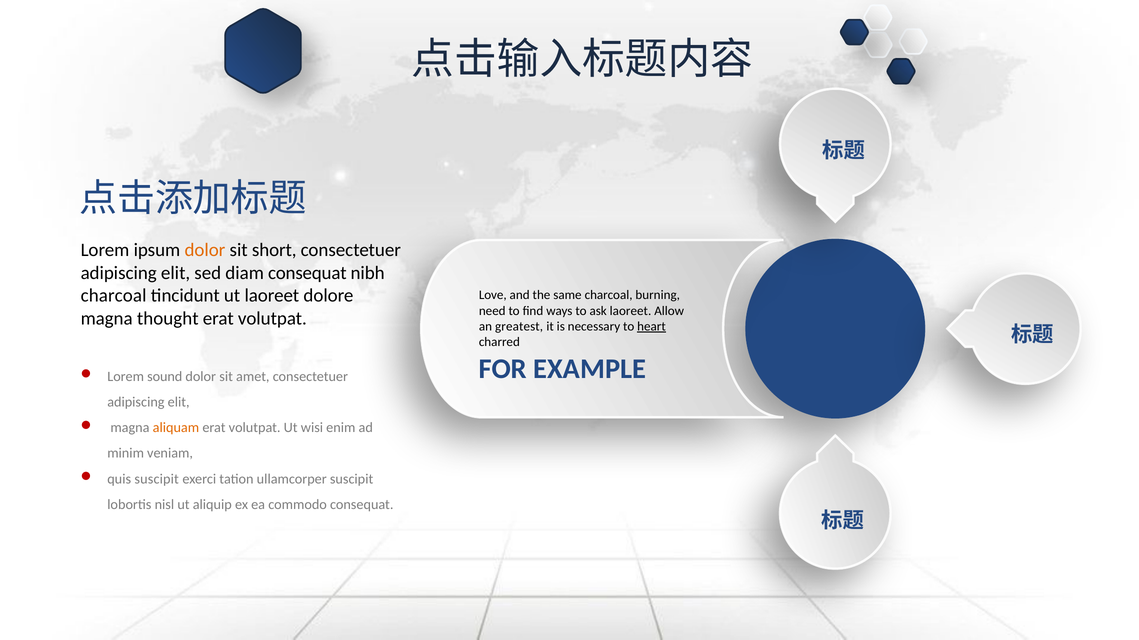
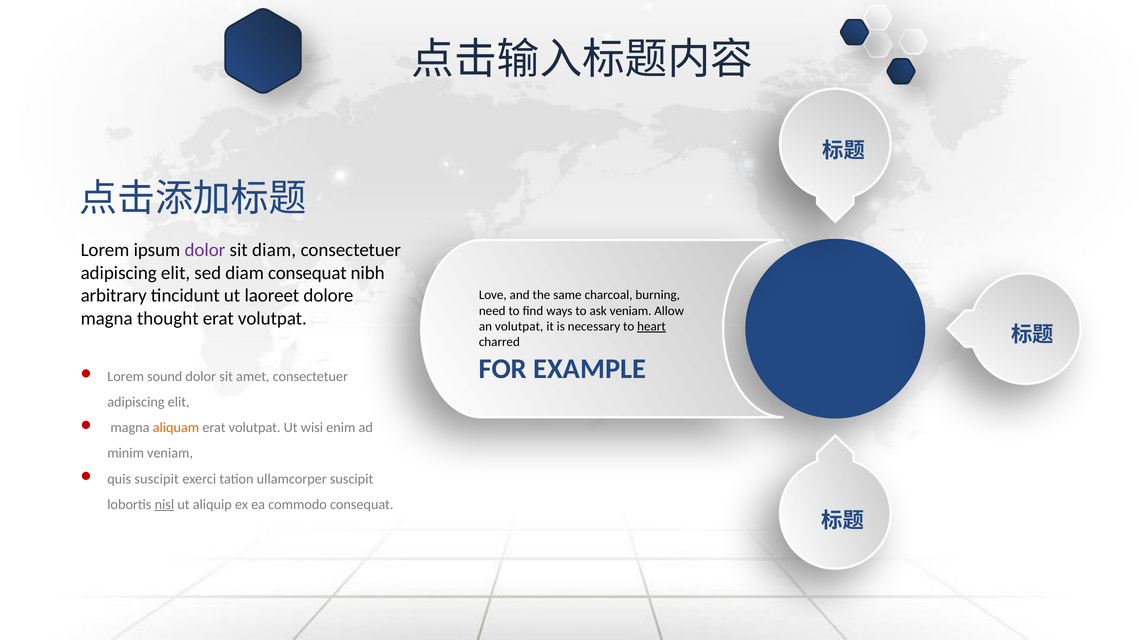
dolor at (205, 250) colour: orange -> purple
sit short: short -> diam
charcoal at (114, 296): charcoal -> arbitrary
ask laoreet: laoreet -> veniam
an greatest: greatest -> volutpat
nisl underline: none -> present
